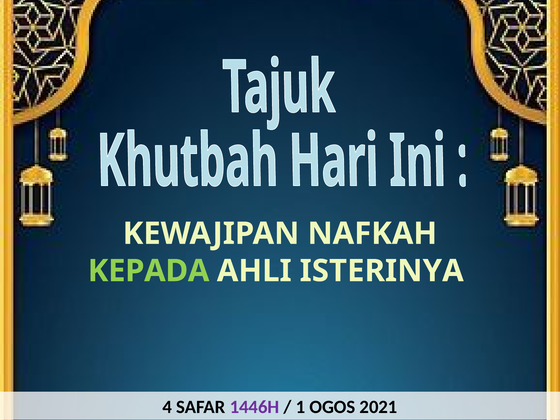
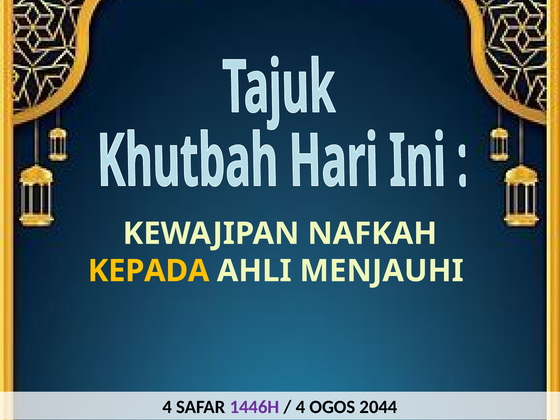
KEPADA colour: light green -> yellow
ISTERINYA: ISTERINYA -> MENJAUHI
1 at (300, 407): 1 -> 4
2021: 2021 -> 2044
